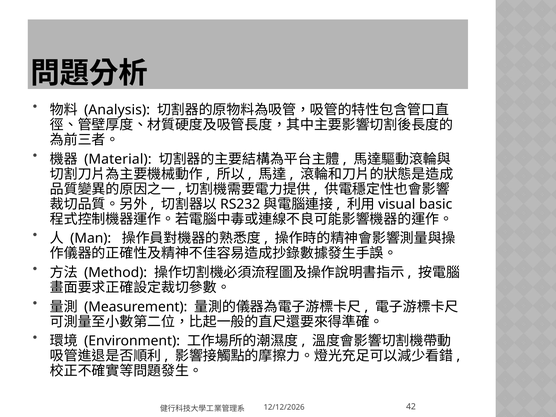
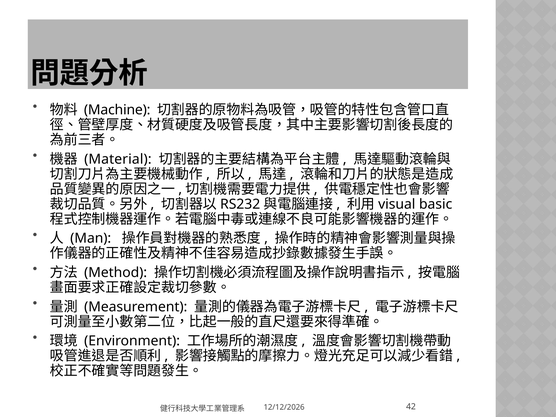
Analysis: Analysis -> Machine
